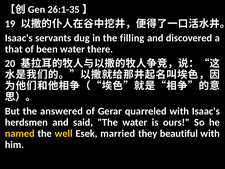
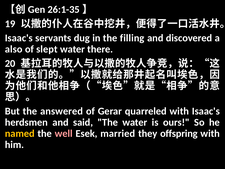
that: that -> also
been: been -> slept
well colour: yellow -> pink
beautiful: beautiful -> offspring
